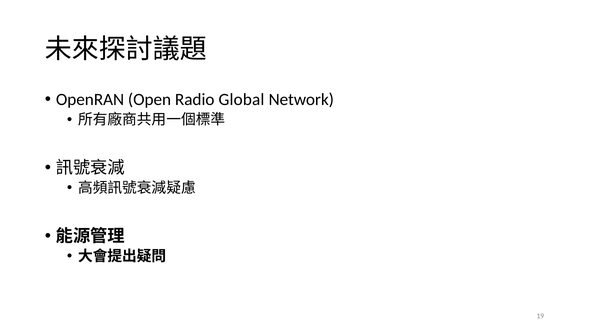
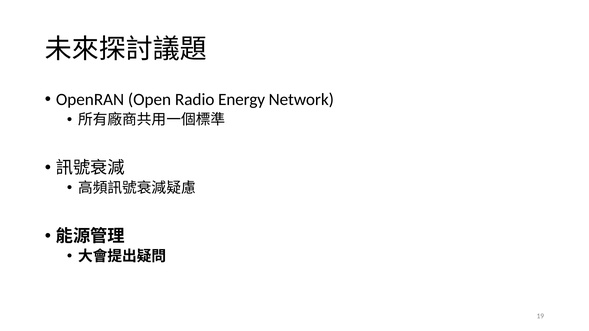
Global: Global -> Energy
